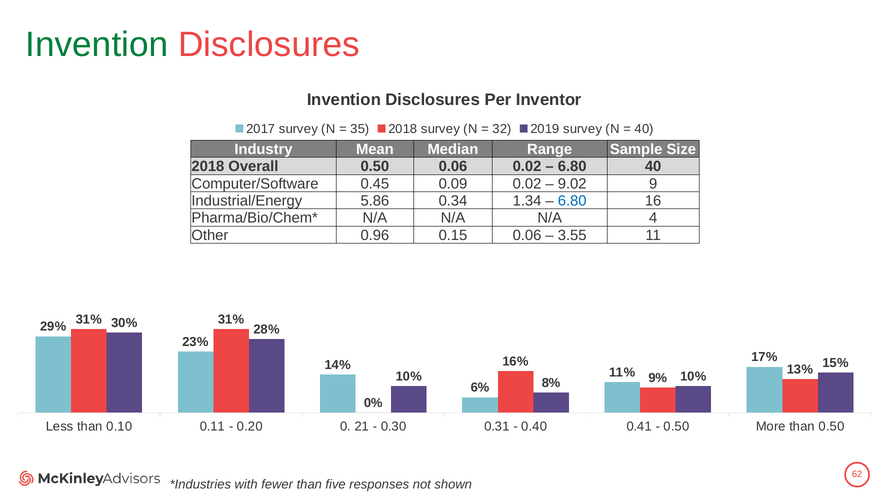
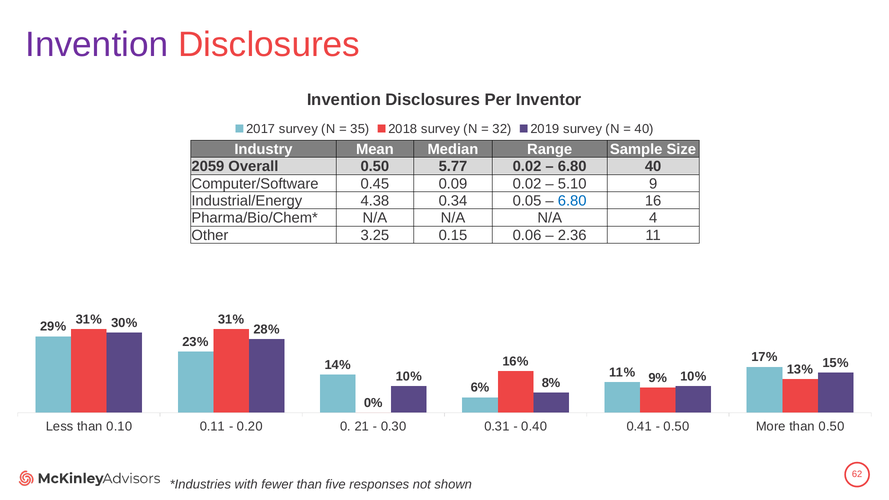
Invention at (97, 45) colour: green -> purple
2018 at (208, 167): 2018 -> 2059
0.50 0.06: 0.06 -> 5.77
9.02: 9.02 -> 5.10
5.86: 5.86 -> 4.38
1.34: 1.34 -> 0.05
0.96: 0.96 -> 3.25
3.55: 3.55 -> 2.36
